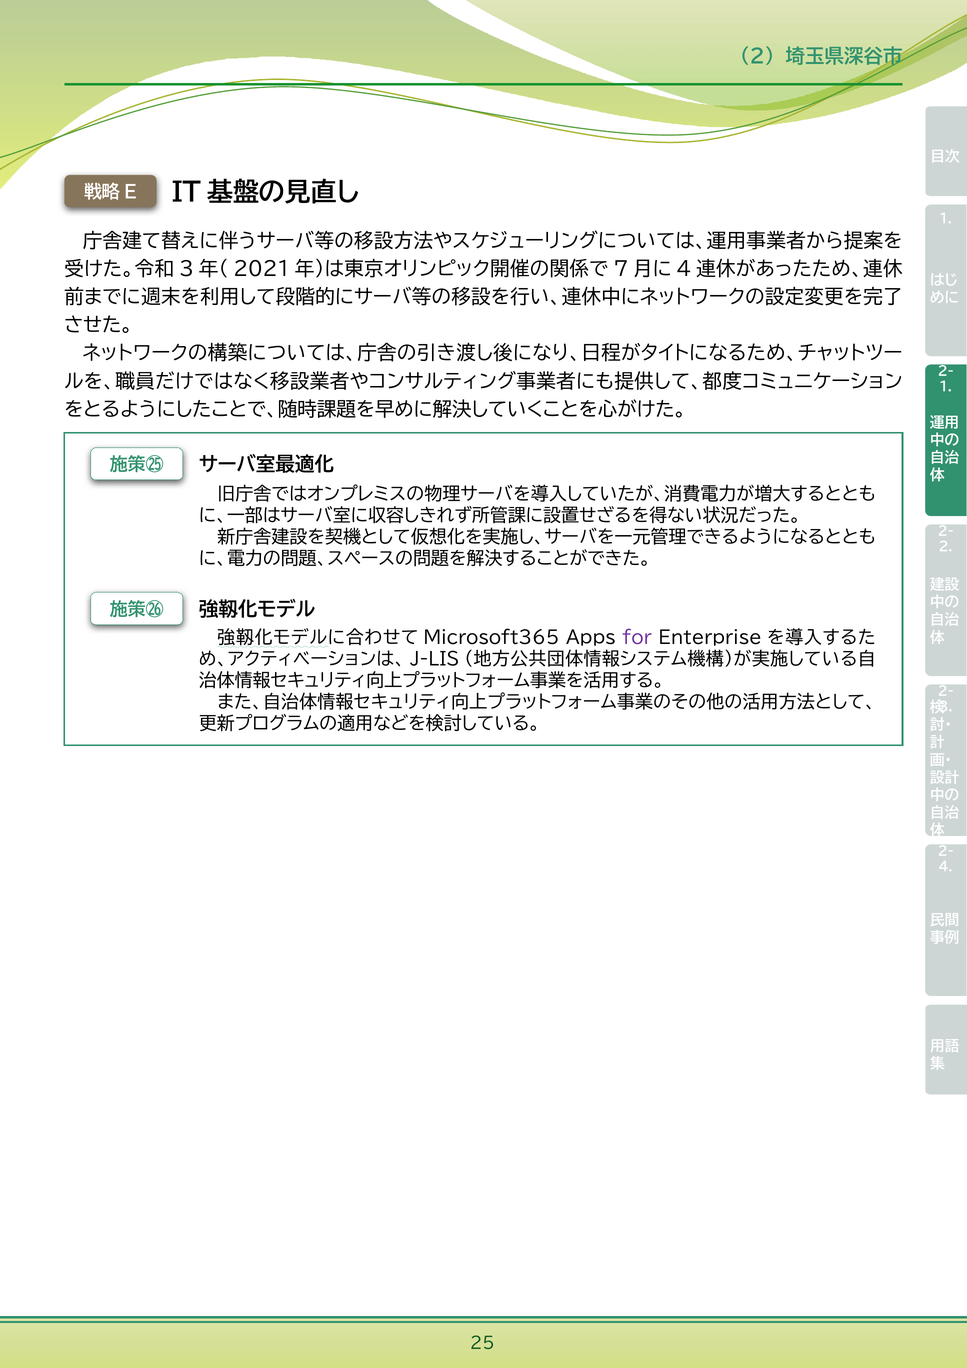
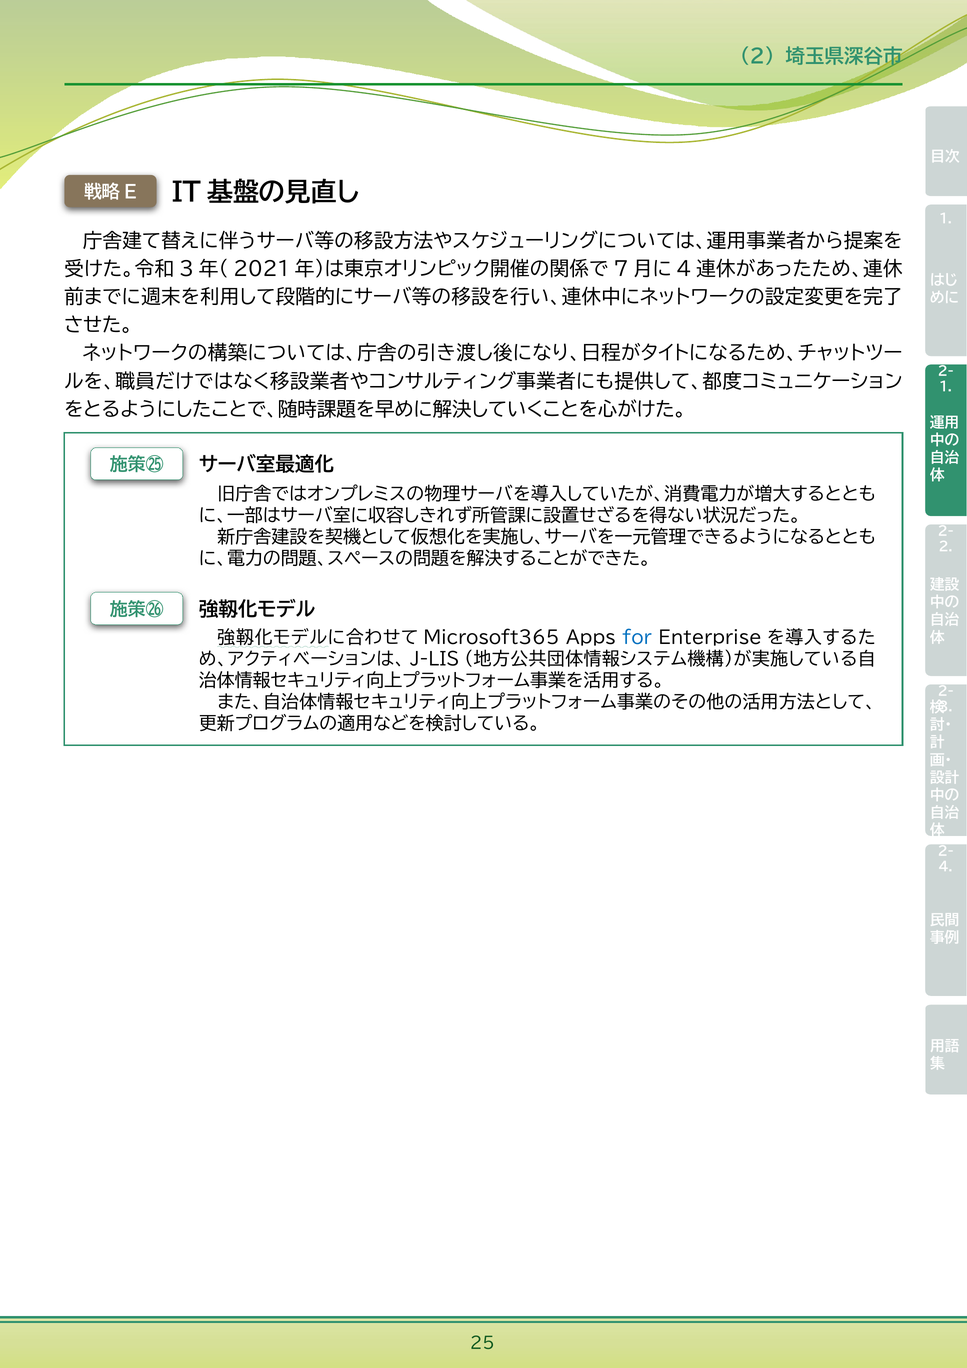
for colour: purple -> blue
